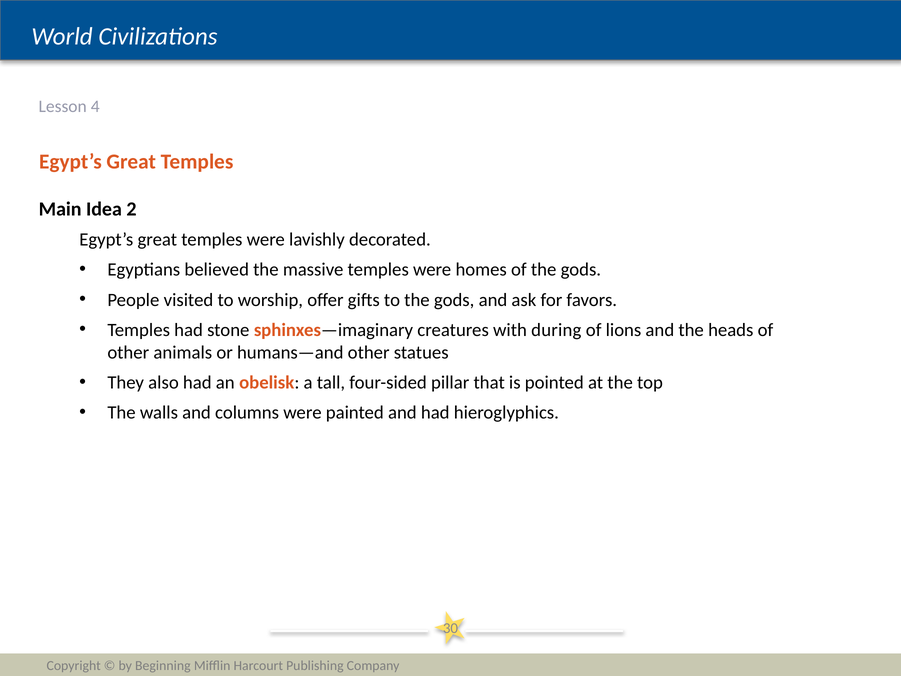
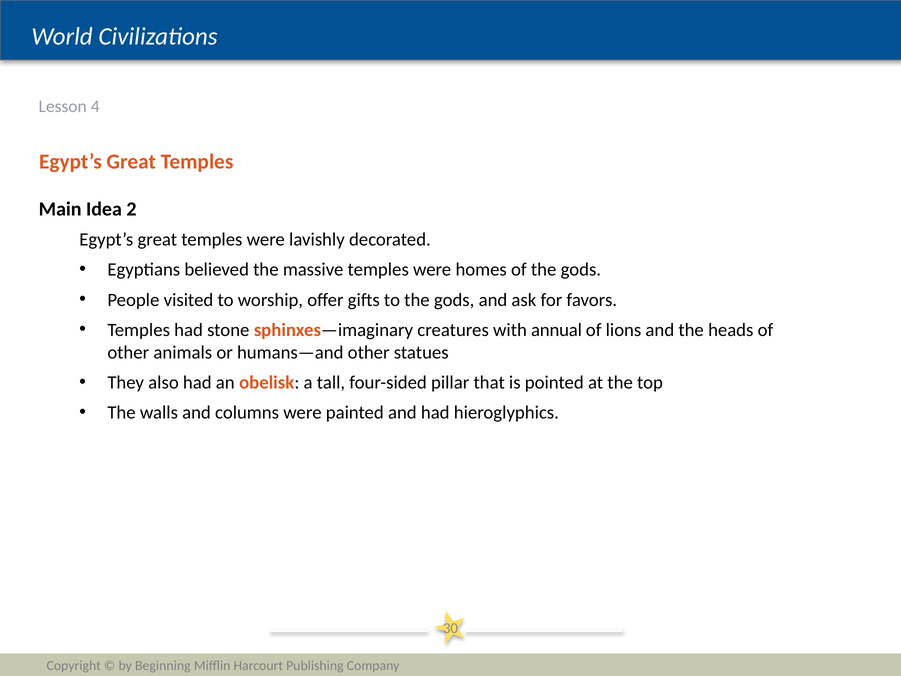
during: during -> annual
